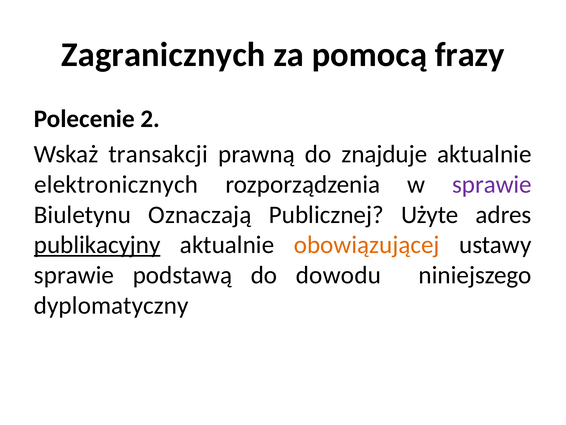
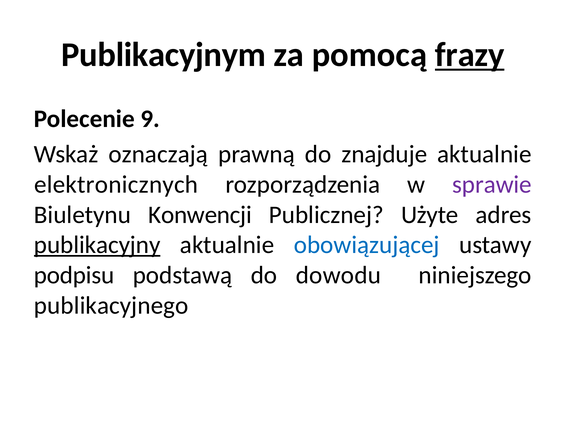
Zagranicznych: Zagranicznych -> Publikacyjnym
frazy underline: none -> present
2: 2 -> 9
transakcji: transakcji -> oznaczają
Oznaczają: Oznaczają -> Konwencji
obowiązującej colour: orange -> blue
sprawie at (74, 275): sprawie -> podpisu
dyplomatyczny: dyplomatyczny -> publikacyjnego
